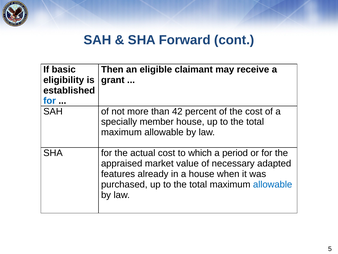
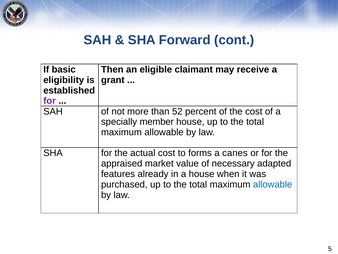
for at (50, 101) colour: blue -> purple
42: 42 -> 52
which: which -> forms
period: period -> canes
